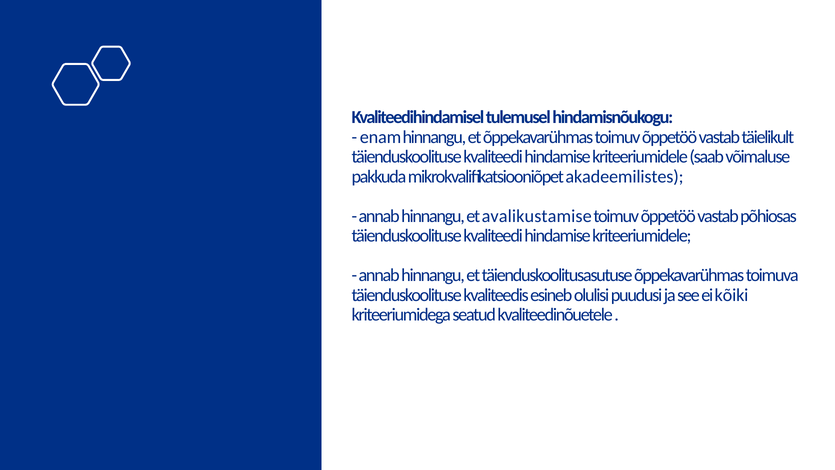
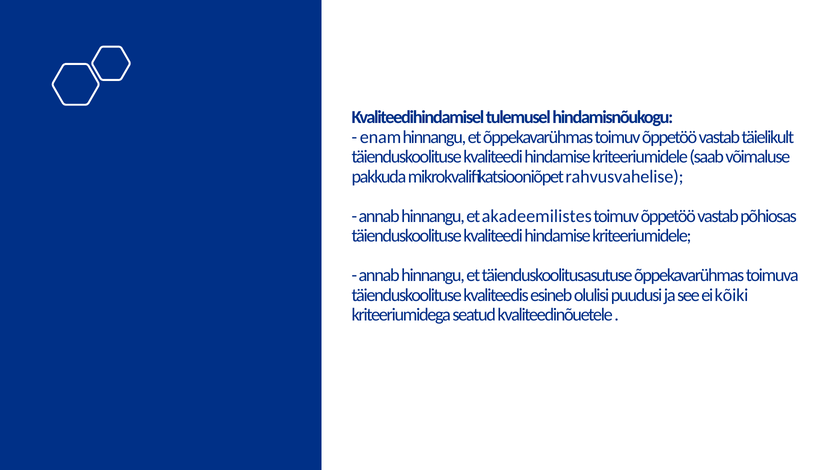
akadeemilistes: akadeemilistes -> rahvusvahelise
avalikustamise: avalikustamise -> akadeemilistes
